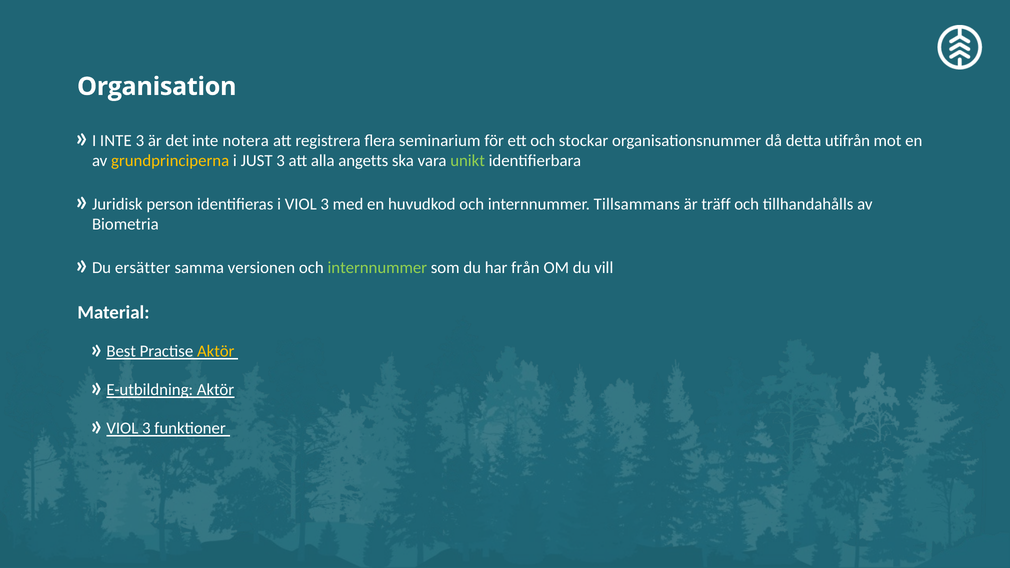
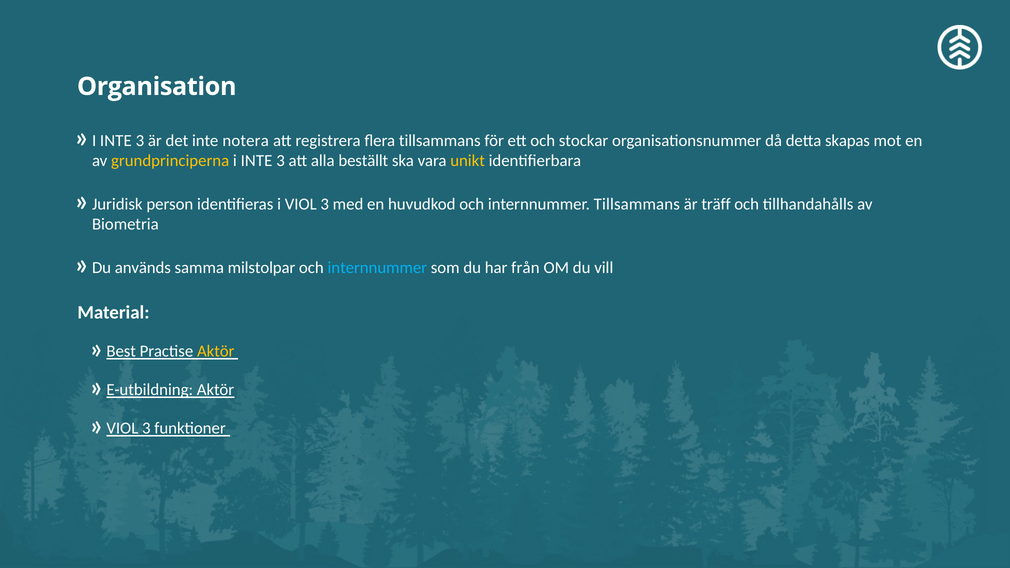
flera seminarium: seminarium -> tillsammans
utifrån: utifrån -> skapas
JUST at (257, 161): JUST -> INTE
angetts: angetts -> beställt
unikt colour: light green -> yellow
ersätter: ersätter -> används
versionen: versionen -> milstolpar
internnummer at (377, 268) colour: light green -> light blue
